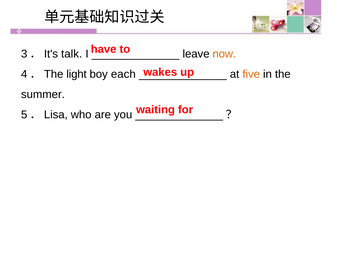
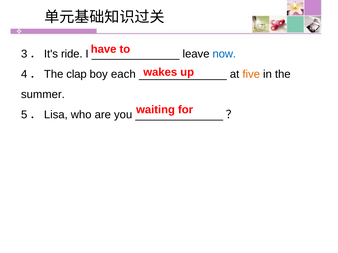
talk: talk -> ride
now colour: orange -> blue
light: light -> clap
